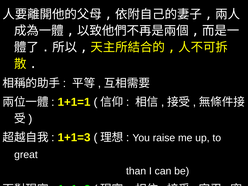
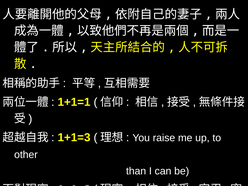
great: great -> other
